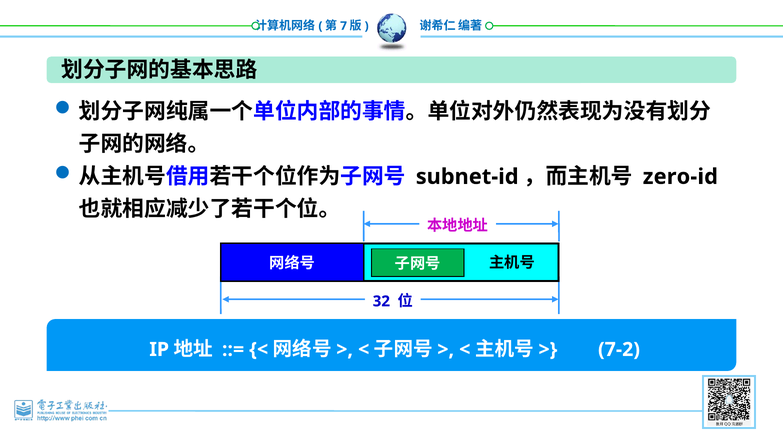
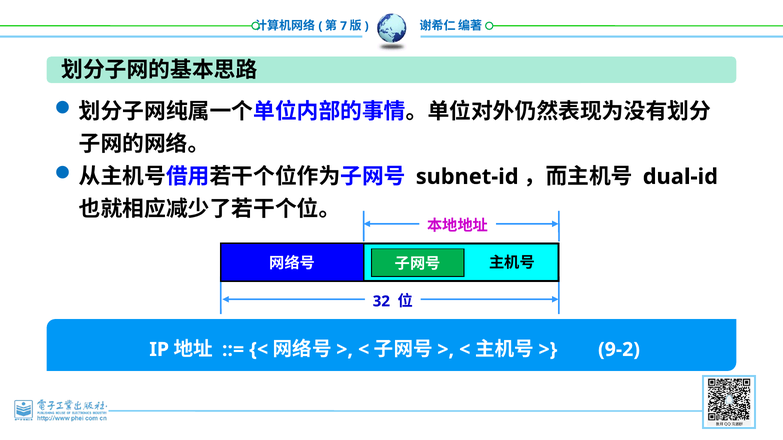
zero-id: zero-id -> dual-id
7-2: 7-2 -> 9-2
